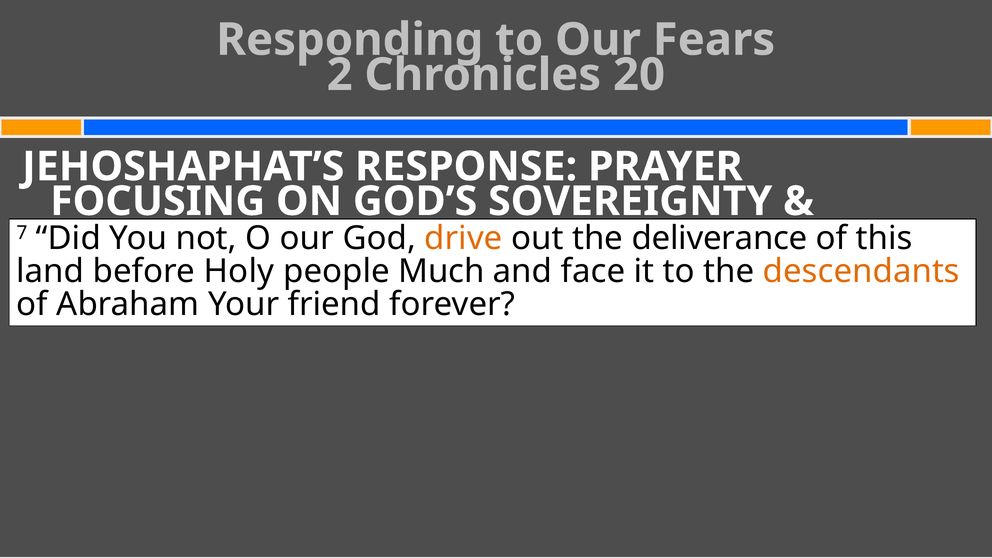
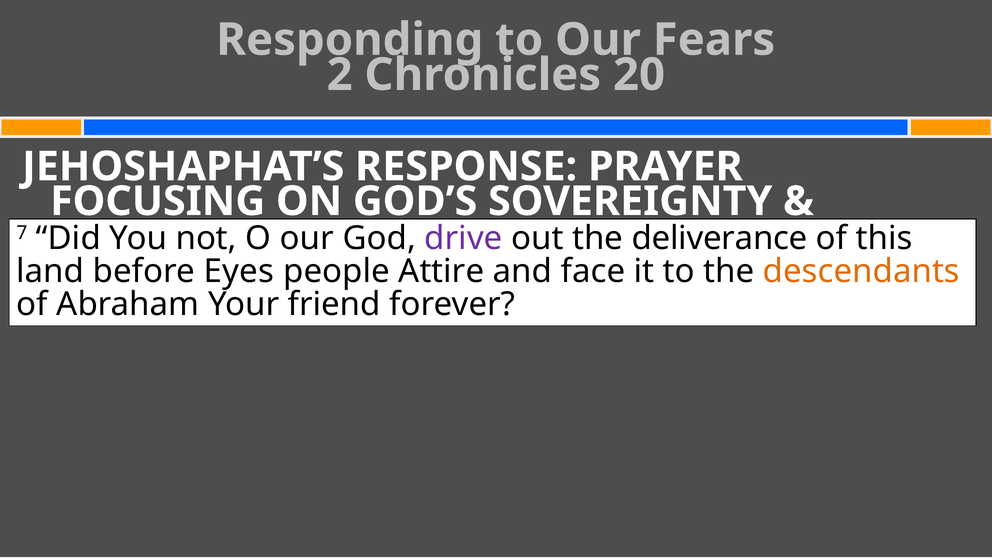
drive colour: orange -> purple
Holy: Holy -> Eyes
Much: Much -> Attire
